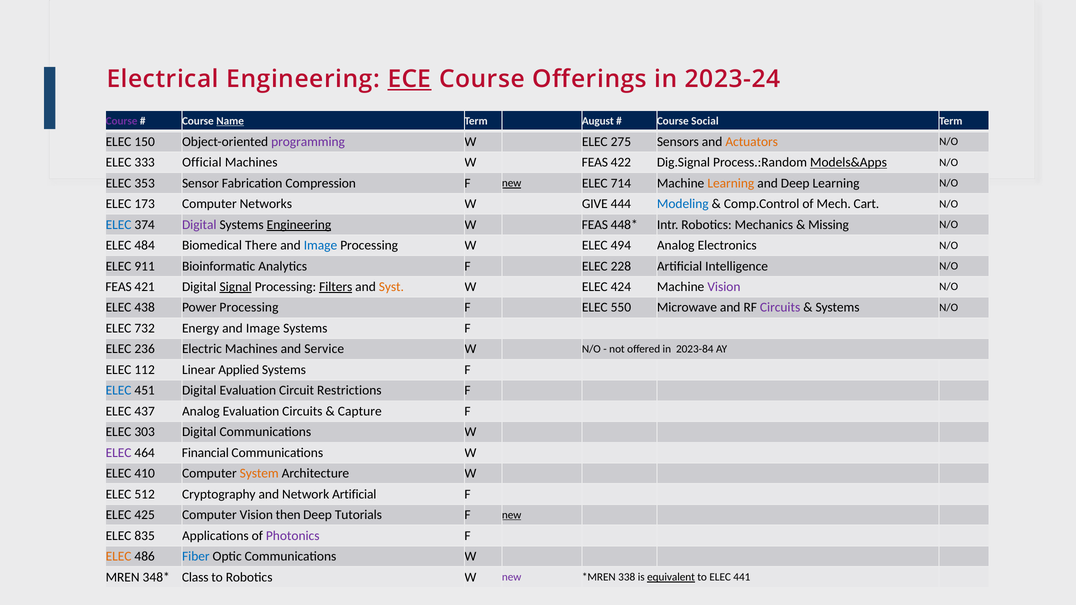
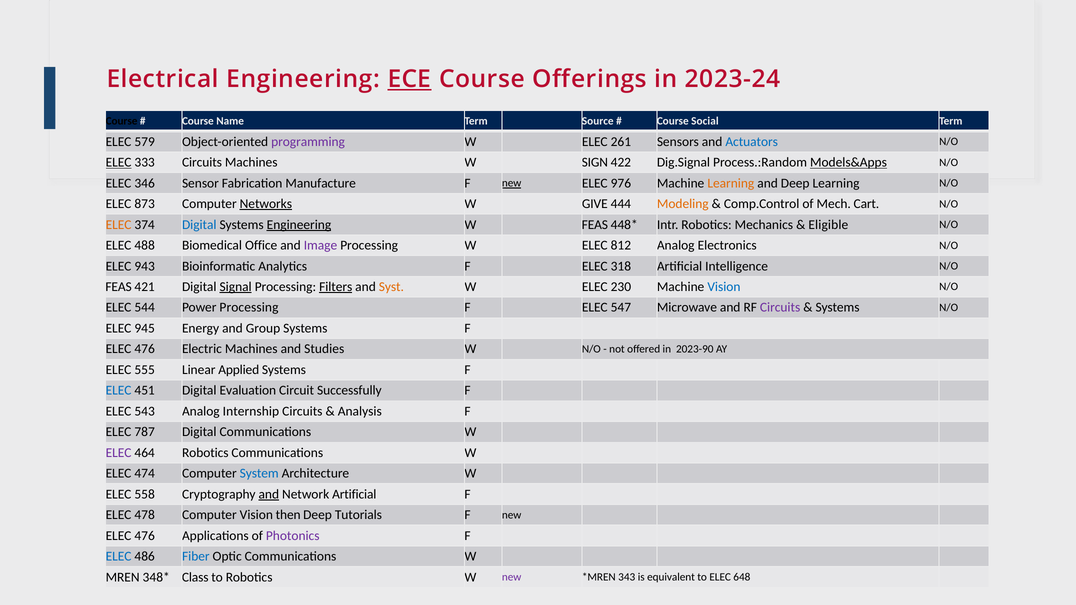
Course at (122, 121) colour: purple -> black
Name underline: present -> none
August: August -> Source
150: 150 -> 579
275: 275 -> 261
Actuators colour: orange -> blue
ELEC at (119, 162) underline: none -> present
333 Official: Official -> Circuits
Machines W FEAS: FEAS -> SIGN
353: 353 -> 346
Compression: Compression -> Manufacture
714: 714 -> 976
173: 173 -> 873
Networks underline: none -> present
Modeling colour: blue -> orange
ELEC at (119, 225) colour: blue -> orange
Digital at (199, 225) colour: purple -> blue
Missing: Missing -> Eligible
484: 484 -> 488
There: There -> Office
Image at (320, 245) colour: blue -> purple
494: 494 -> 812
911: 911 -> 943
228: 228 -> 318
424: 424 -> 230
Vision at (724, 287) colour: purple -> blue
438: 438 -> 544
550: 550 -> 547
732: 732 -> 945
Energy and Image: Image -> Group
236 at (145, 349): 236 -> 476
Service: Service -> Studies
2023-84: 2023-84 -> 2023-90
112: 112 -> 555
Restrictions: Restrictions -> Successfully
437: 437 -> 543
Analog Evaluation: Evaluation -> Internship
Capture: Capture -> Analysis
303: 303 -> 787
464 Financial: Financial -> Robotics
410: 410 -> 474
System colour: orange -> blue
512: 512 -> 558
and at (269, 494) underline: none -> present
425: 425 -> 478
new at (512, 515) underline: present -> none
835 at (145, 536): 835 -> 476
ELEC at (119, 557) colour: orange -> blue
338: 338 -> 343
equivalent underline: present -> none
441: 441 -> 648
